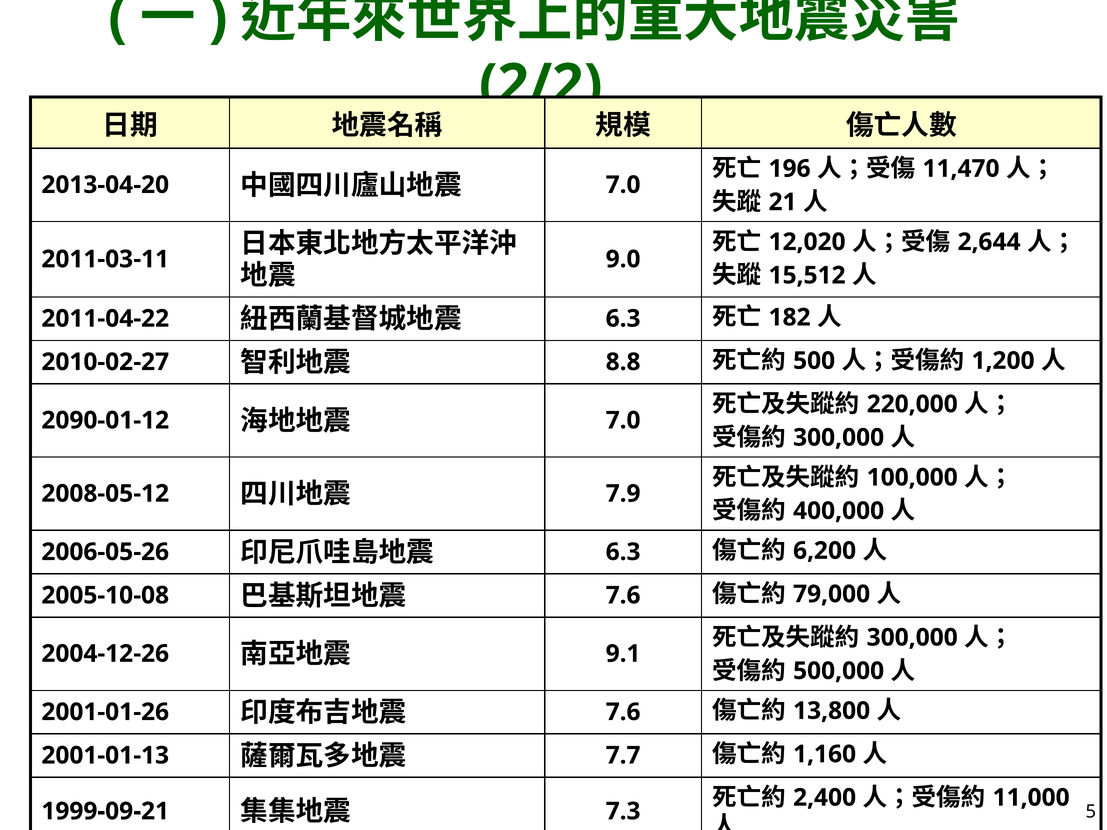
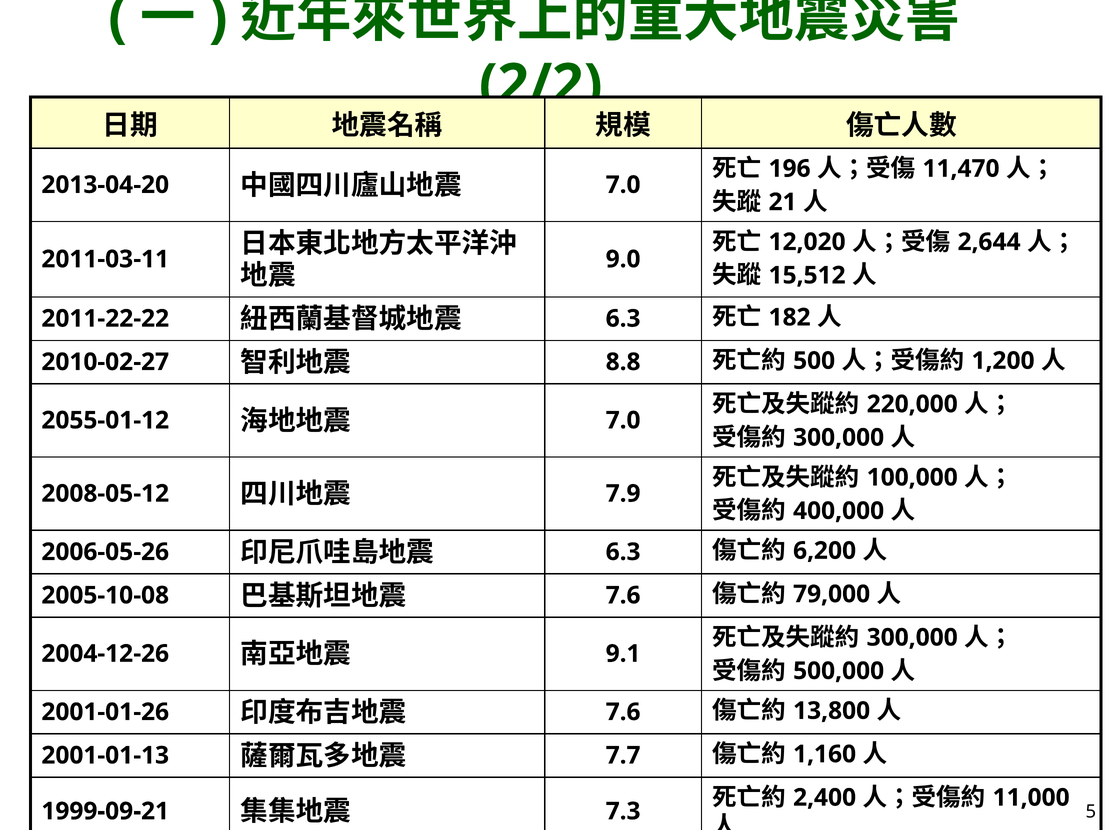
2011-04-22: 2011-04-22 -> 2011-22-22
2090-01-12: 2090-01-12 -> 2055-01-12
